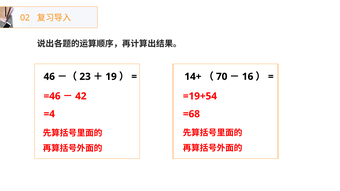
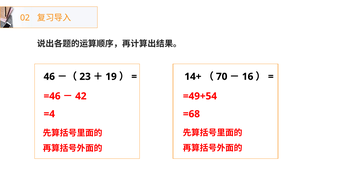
=19+54: =19+54 -> =49+54
